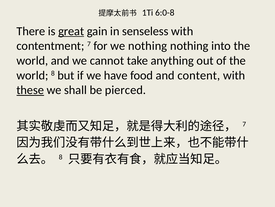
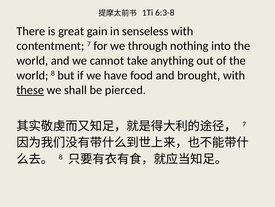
6:0-8: 6:0-8 -> 6:3-8
great underline: present -> none
we nothing: nothing -> through
content: content -> brought
